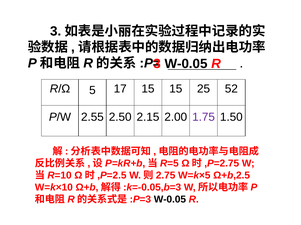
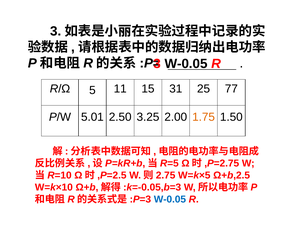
17: 17 -> 11
15 15: 15 -> 31
52: 52 -> 77
2.55: 2.55 -> 5.01
2.15: 2.15 -> 3.25
1.75 colour: purple -> orange
W-0.05 at (170, 200) colour: black -> blue
